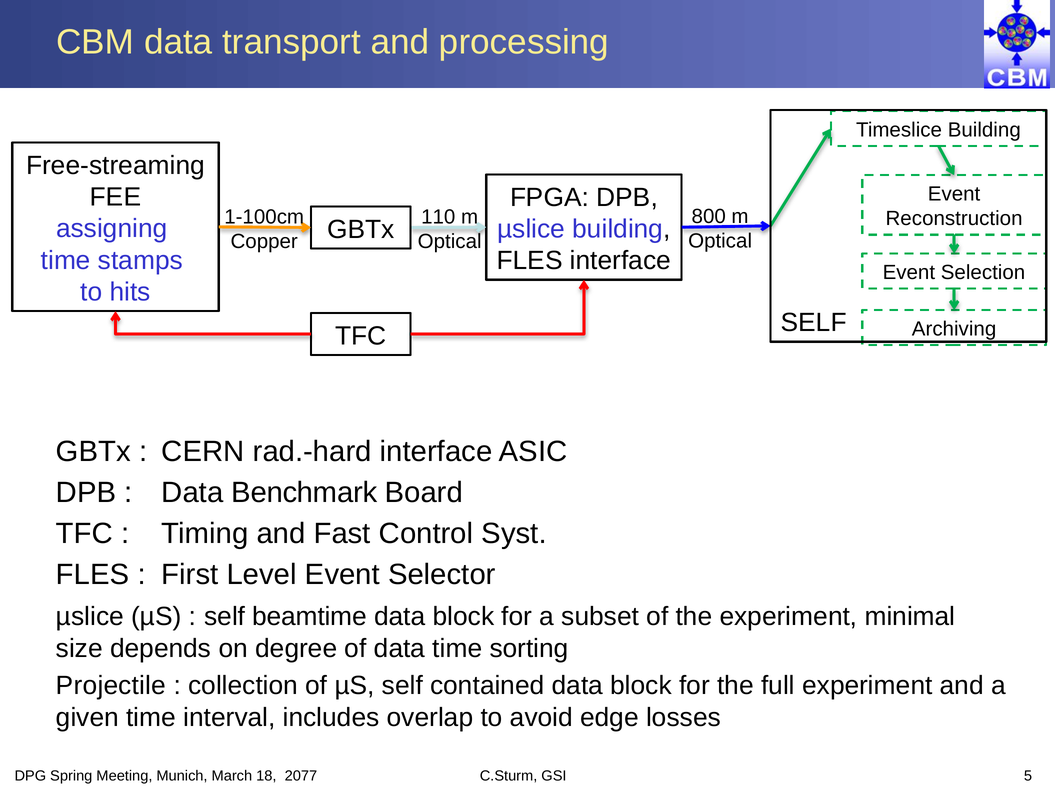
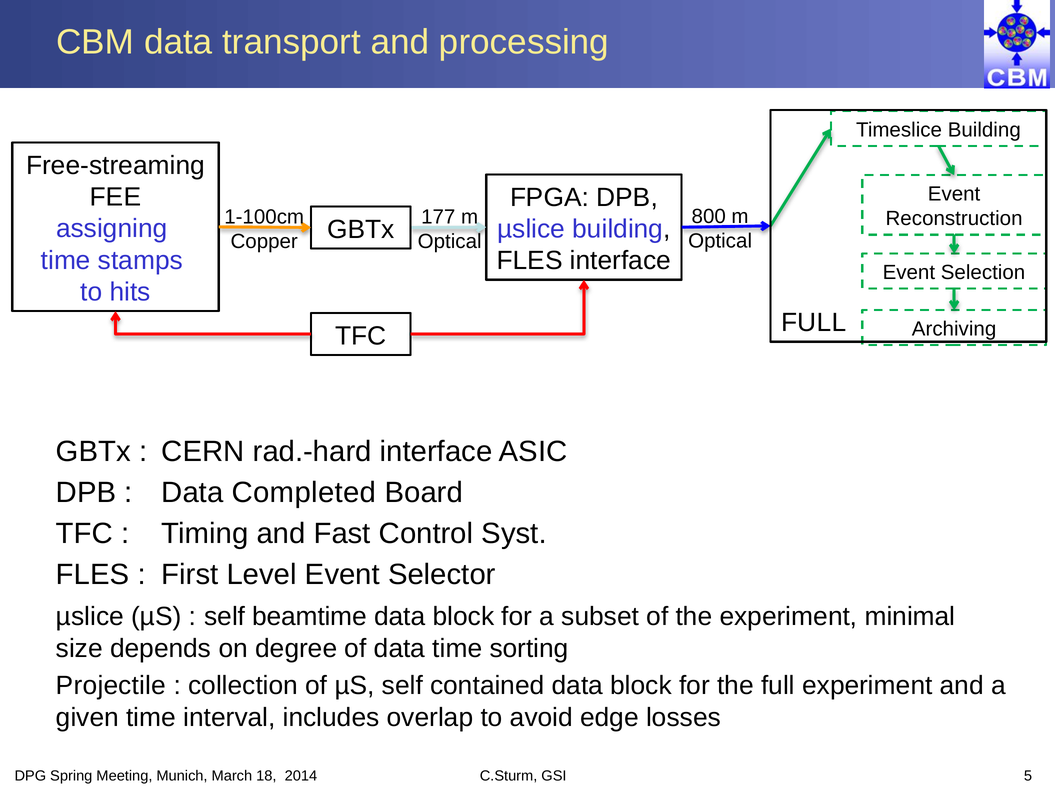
110: 110 -> 177
SELF at (814, 323): SELF -> FULL
Benchmark: Benchmark -> Completed
2077: 2077 -> 2014
